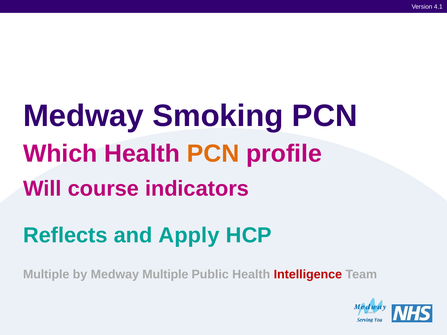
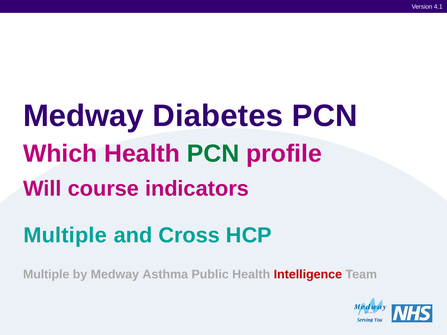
Smoking: Smoking -> Diabetes
PCN at (213, 154) colour: orange -> green
Reflects at (65, 236): Reflects -> Multiple
Apply: Apply -> Cross
Medway Multiple: Multiple -> Asthma
